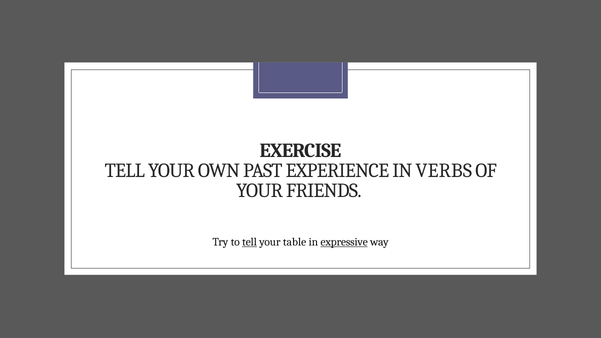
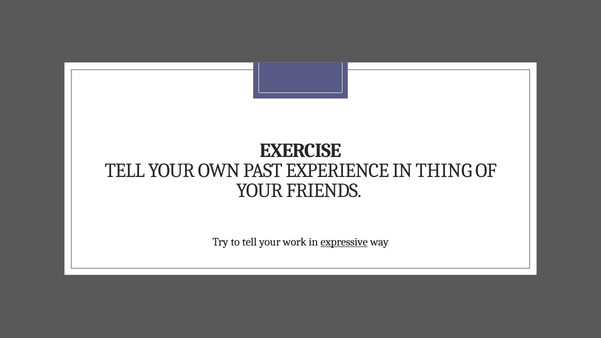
VERBS: VERBS -> THING
tell at (250, 242) underline: present -> none
table: table -> work
